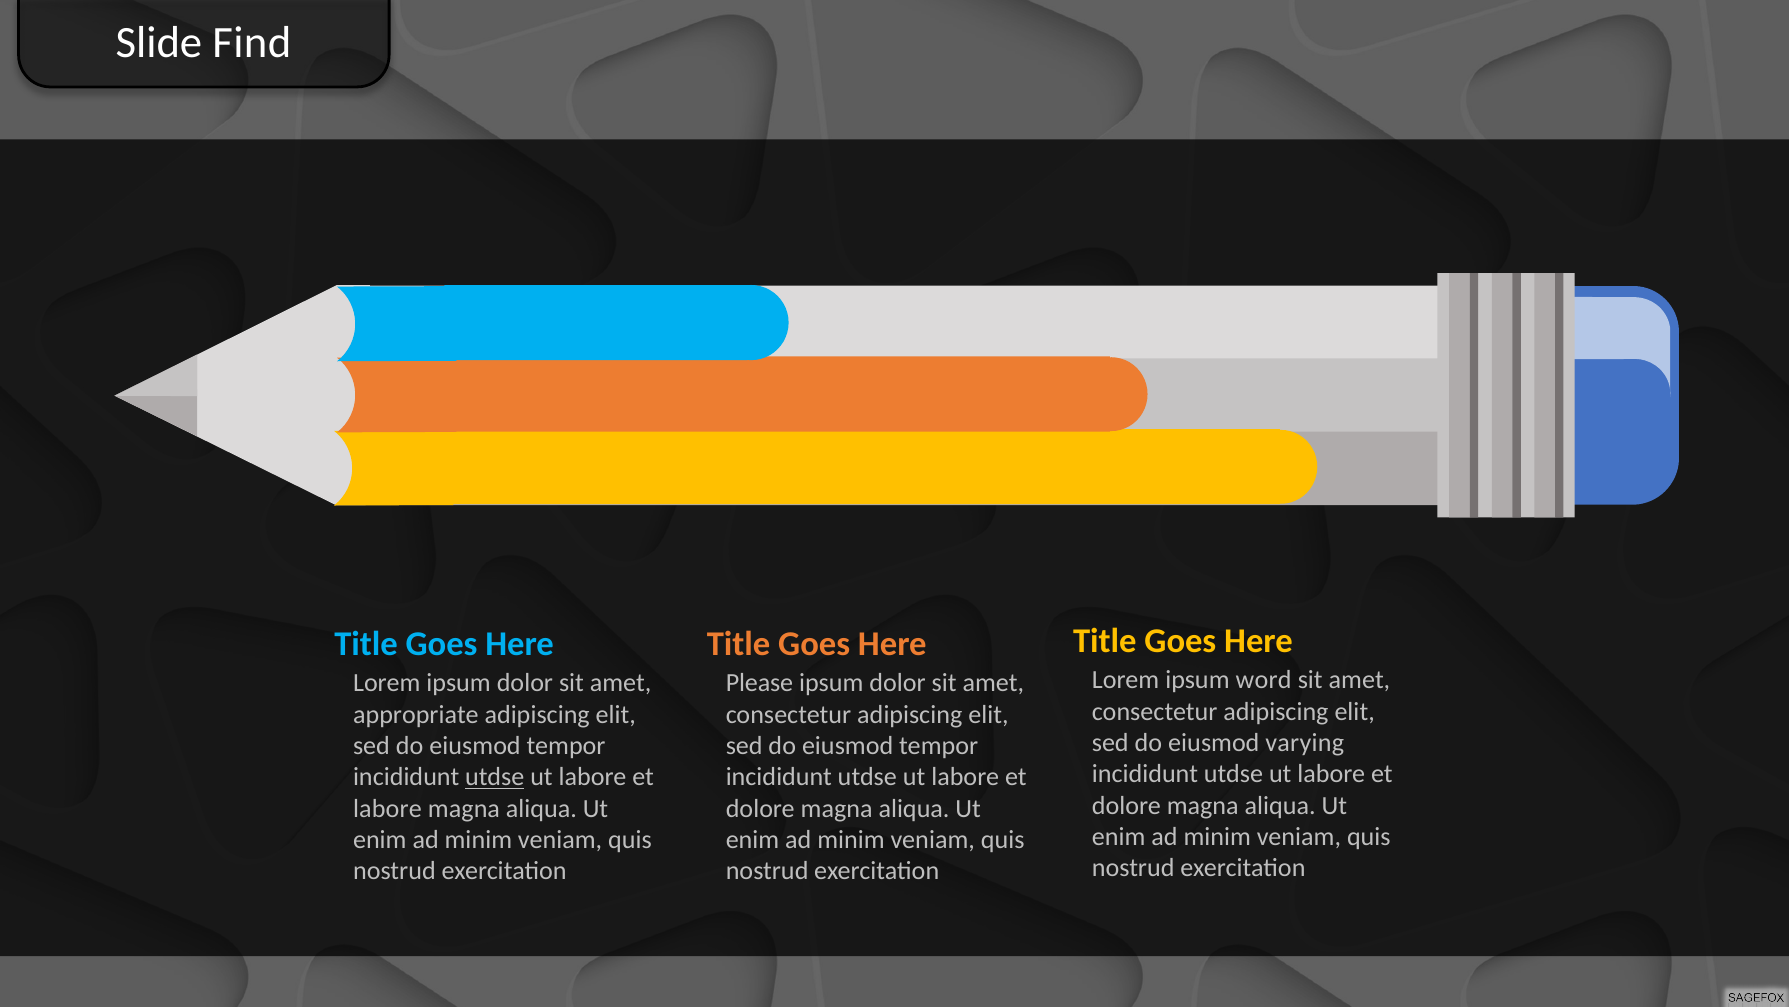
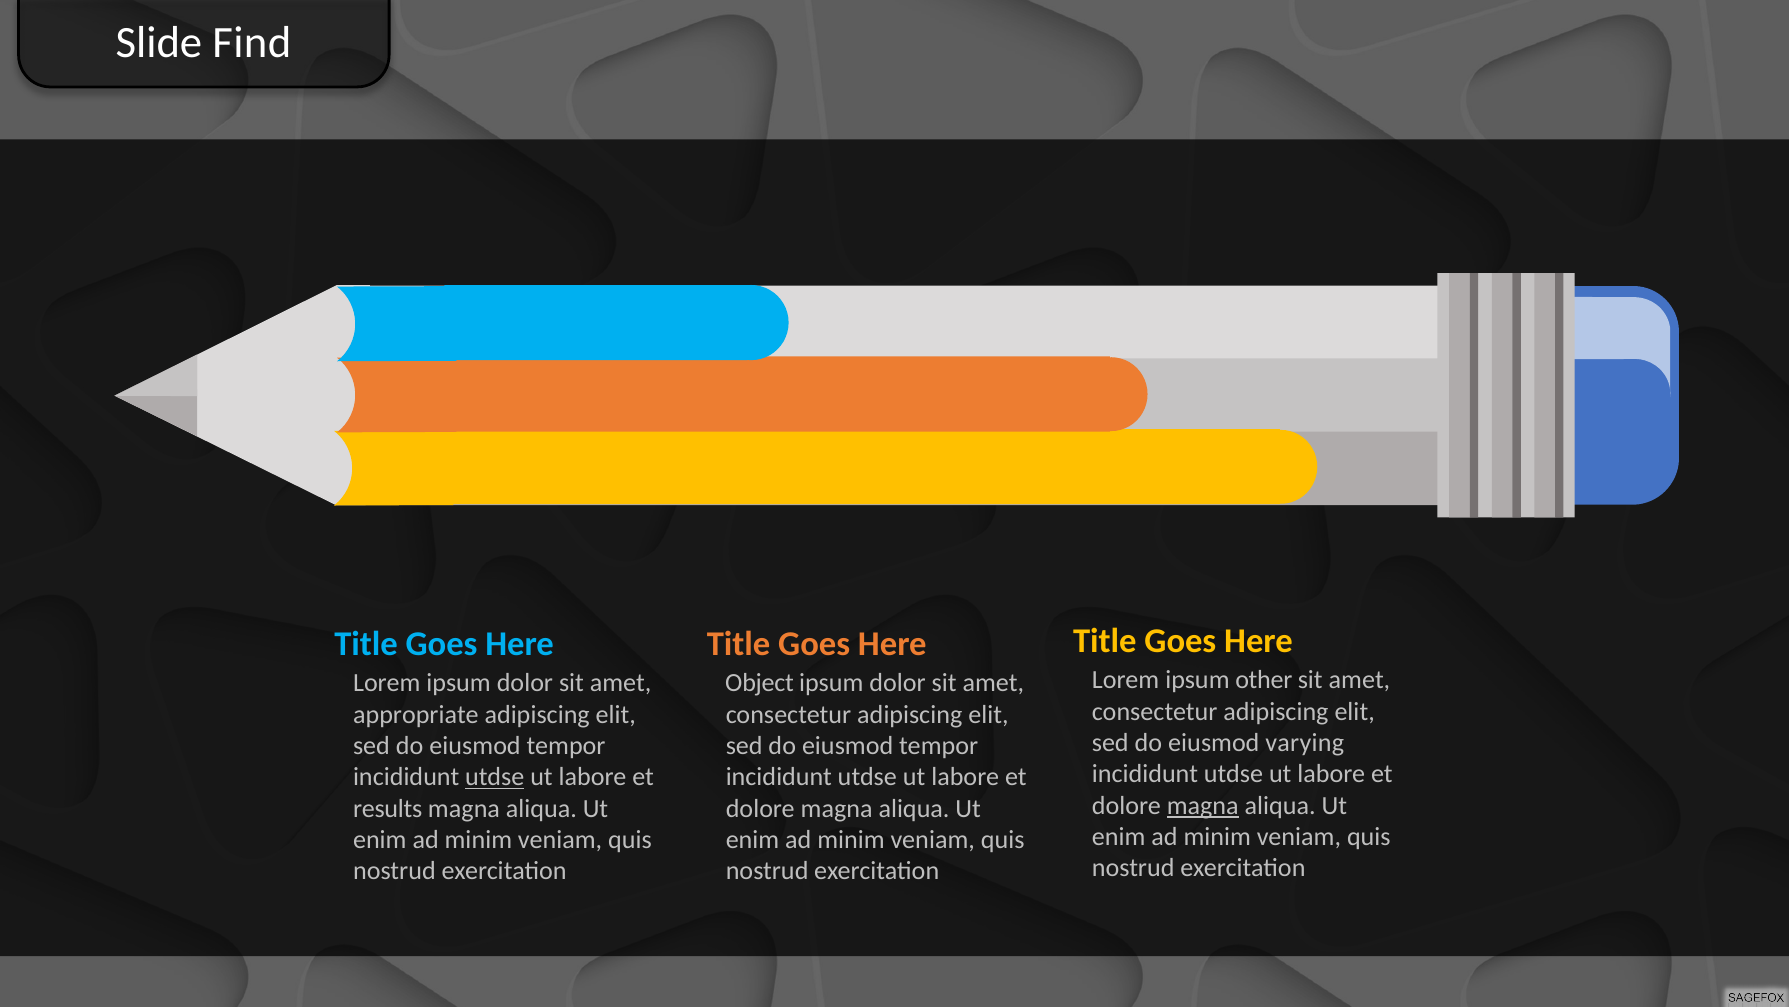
word: word -> other
Please: Please -> Object
magna at (1203, 805) underline: none -> present
labore at (387, 808): labore -> results
